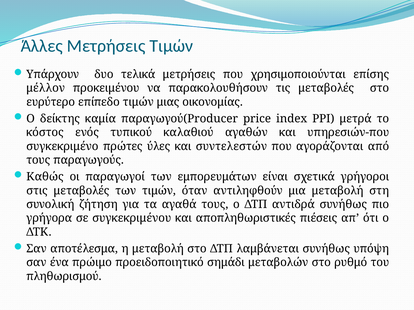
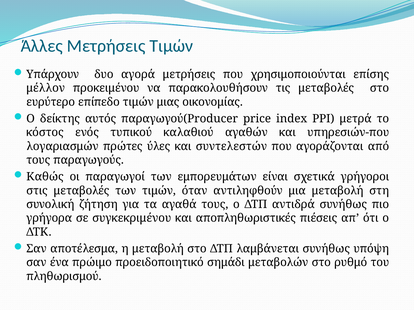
τελικά: τελικά -> αγορά
καμία: καμία -> αυτός
συγκεκριμένο: συγκεκριμένο -> λογαριασμών
